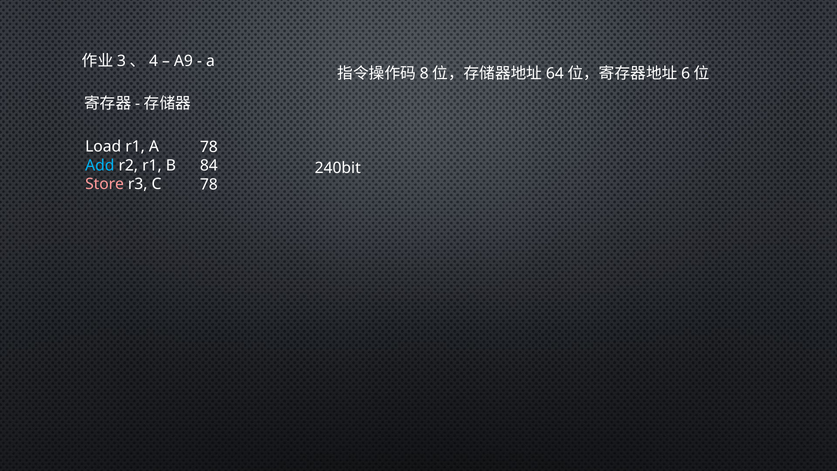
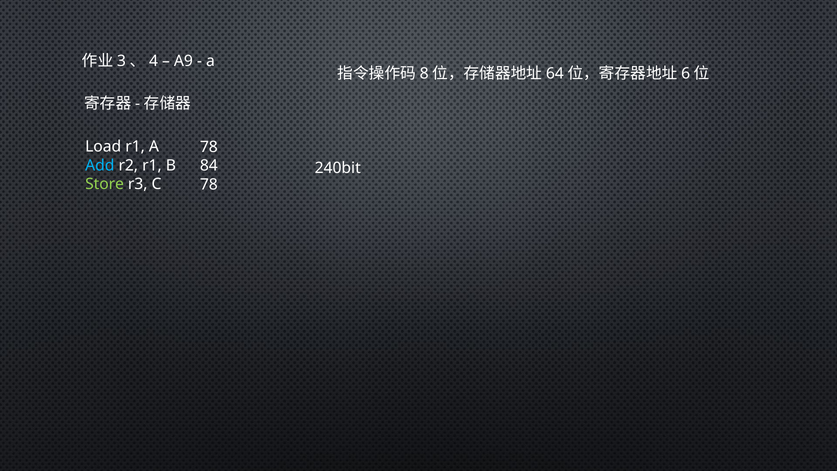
Store colour: pink -> light green
